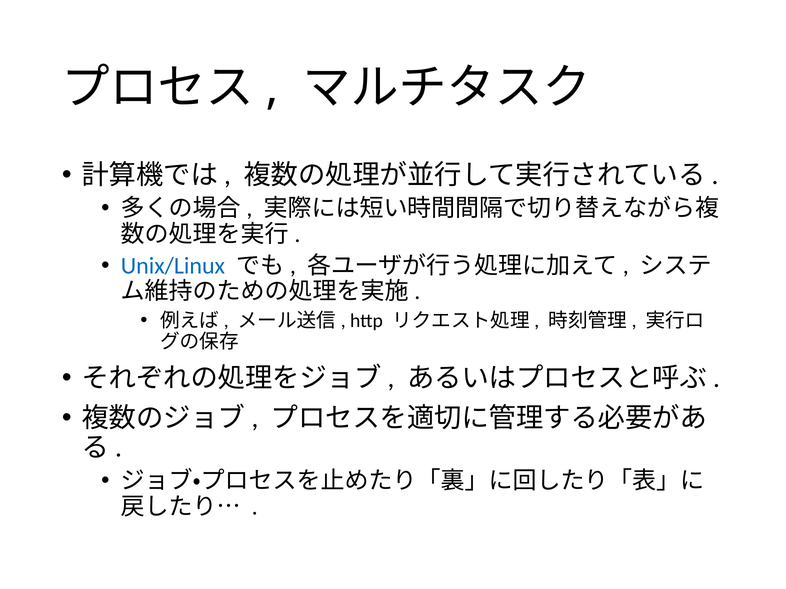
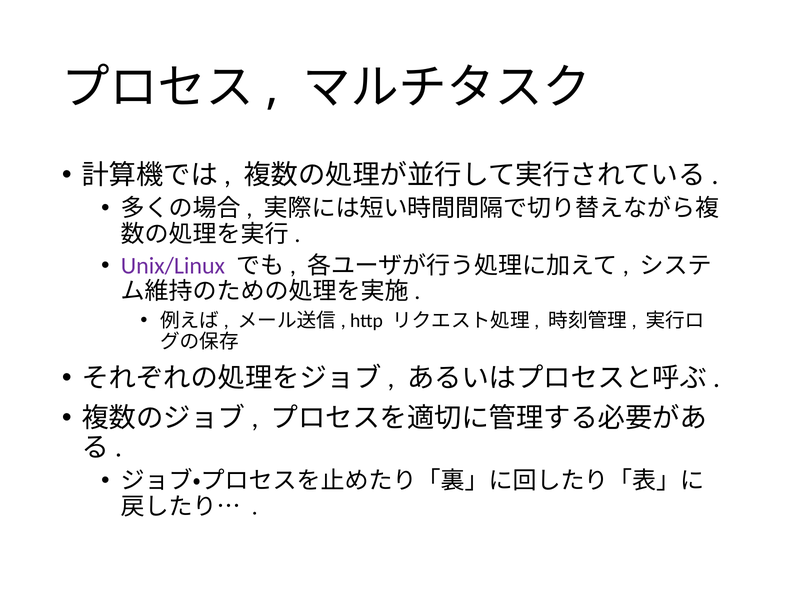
Unix/Linux colour: blue -> purple
